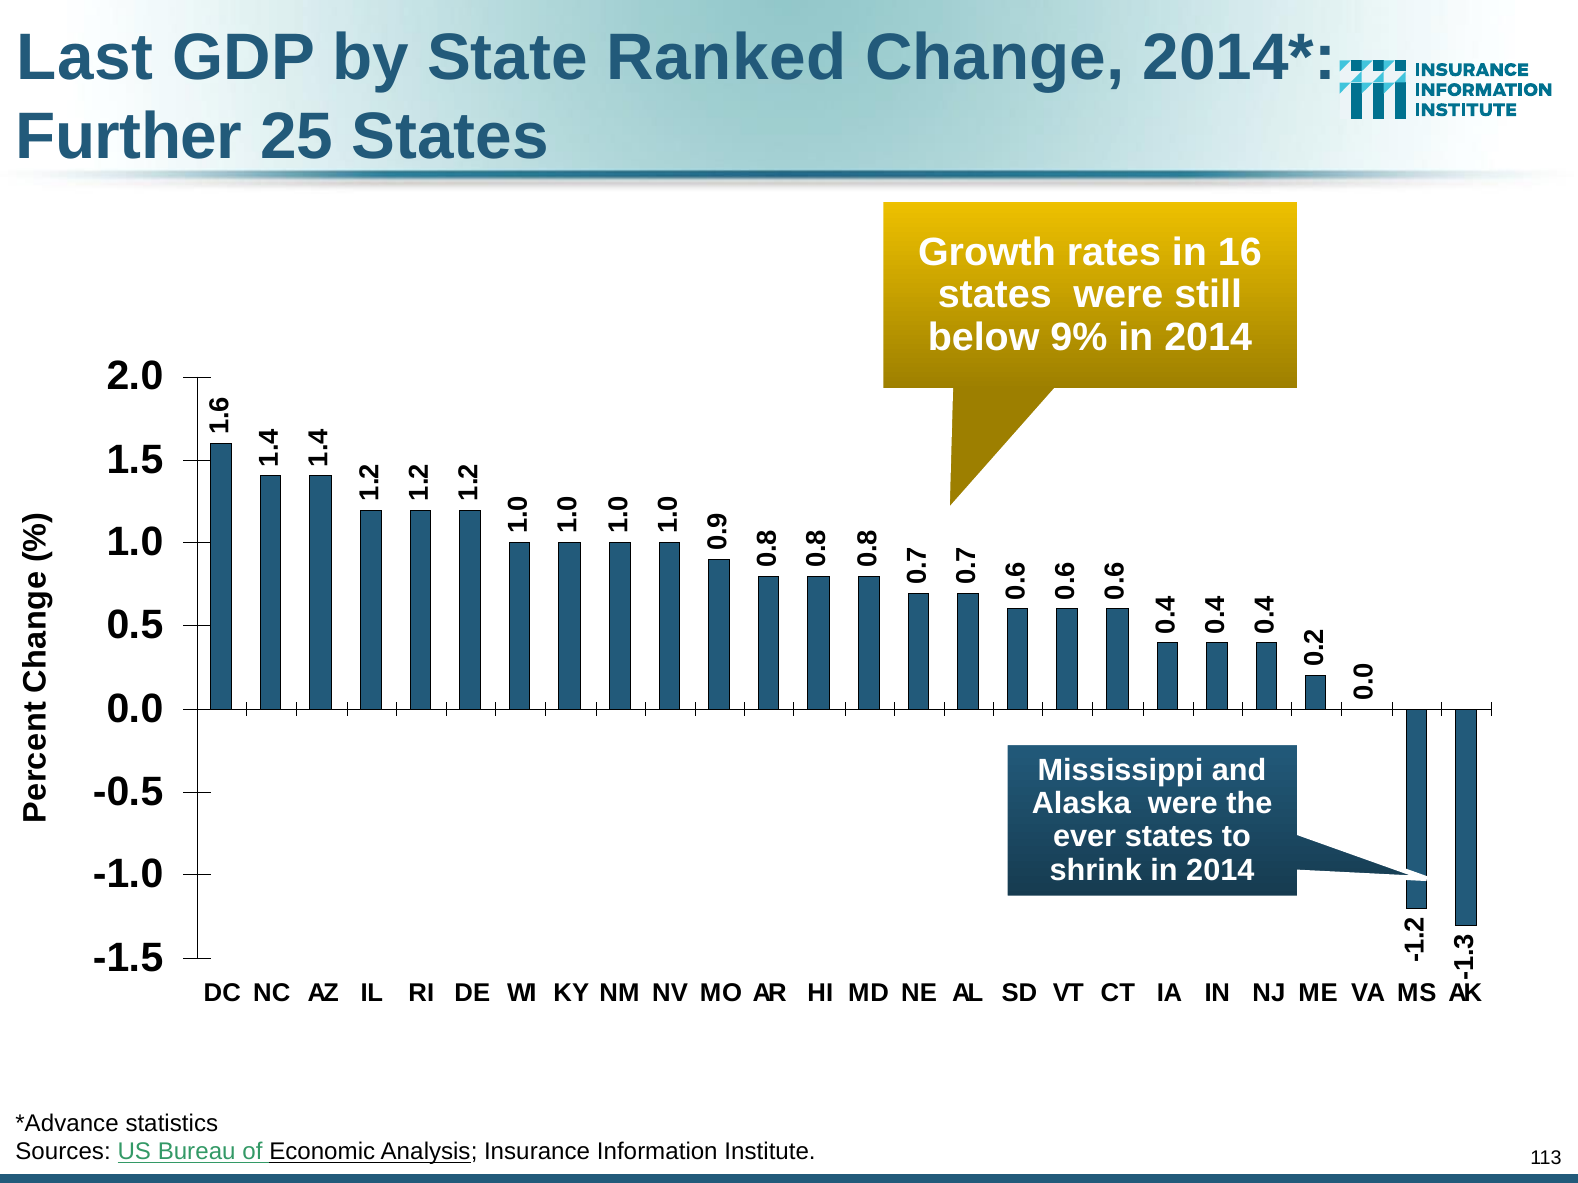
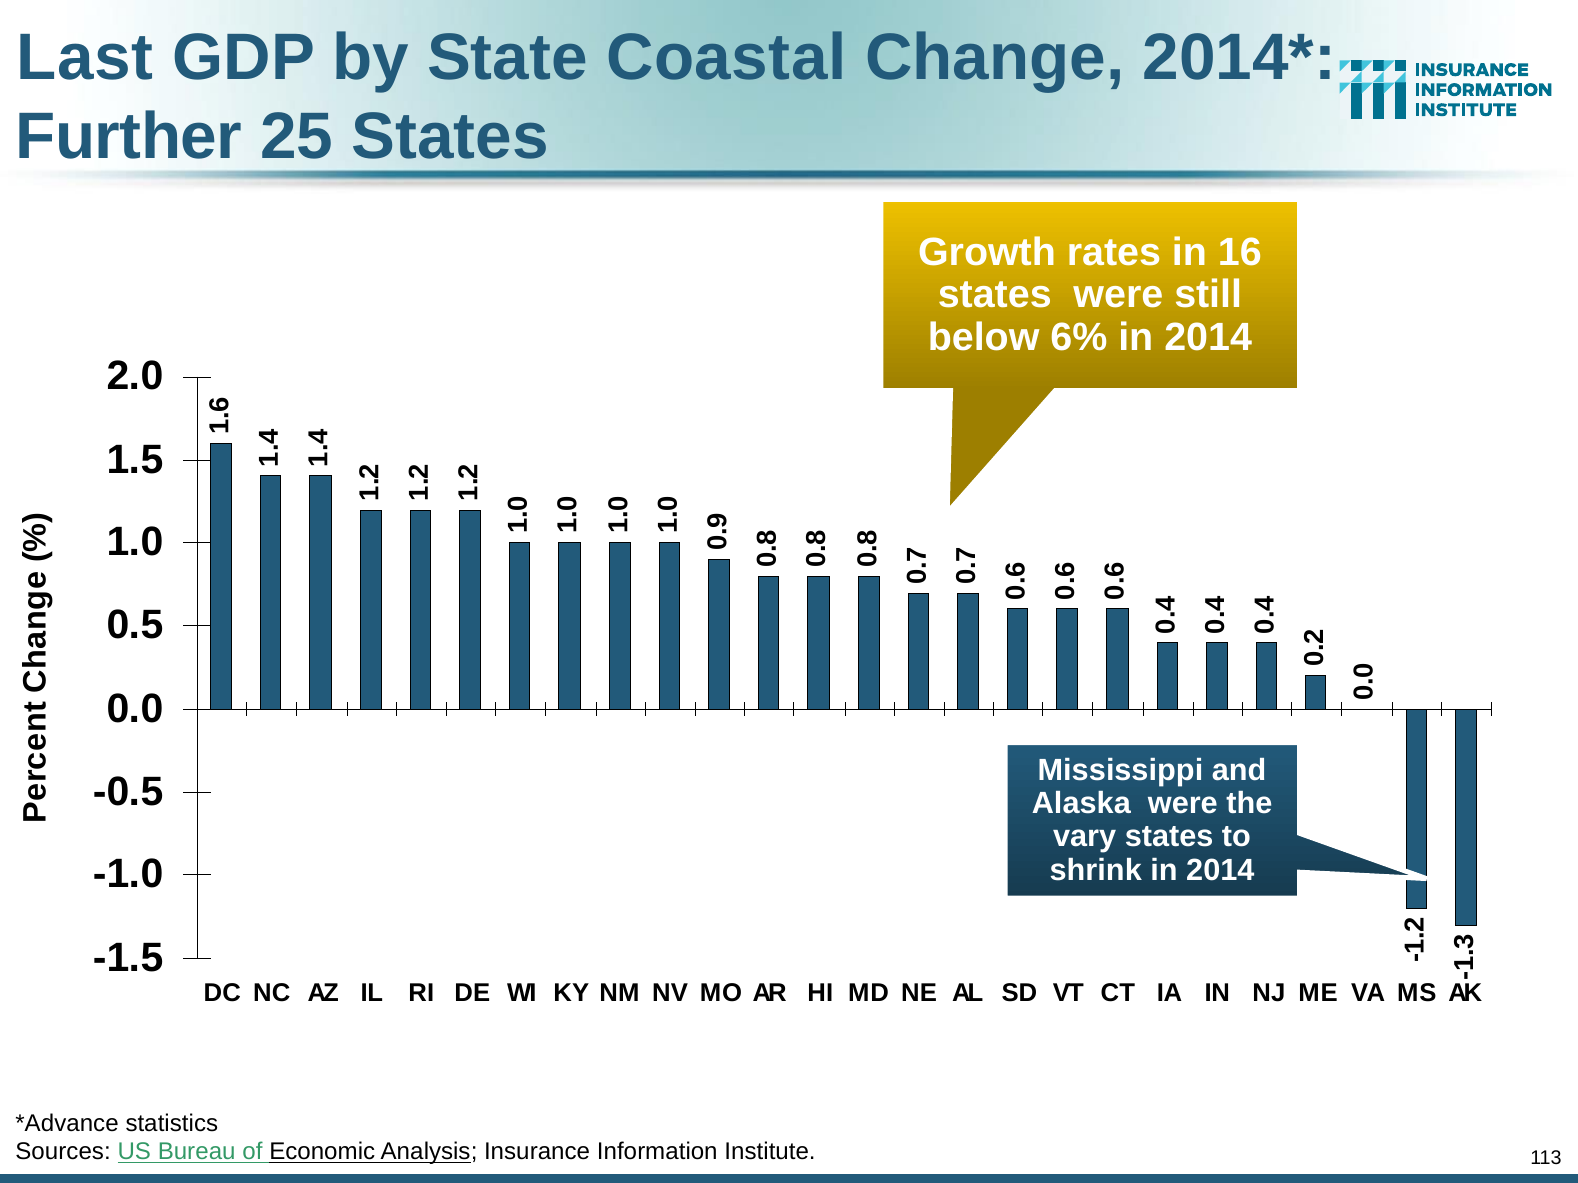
Ranked: Ranked -> Coastal
9%: 9% -> 6%
ever: ever -> vary
